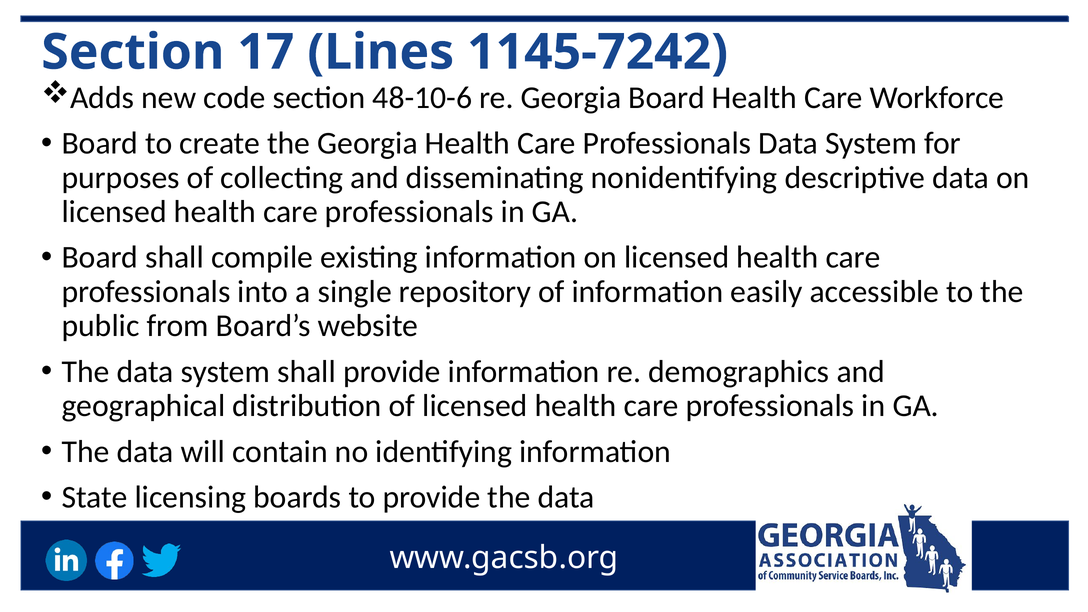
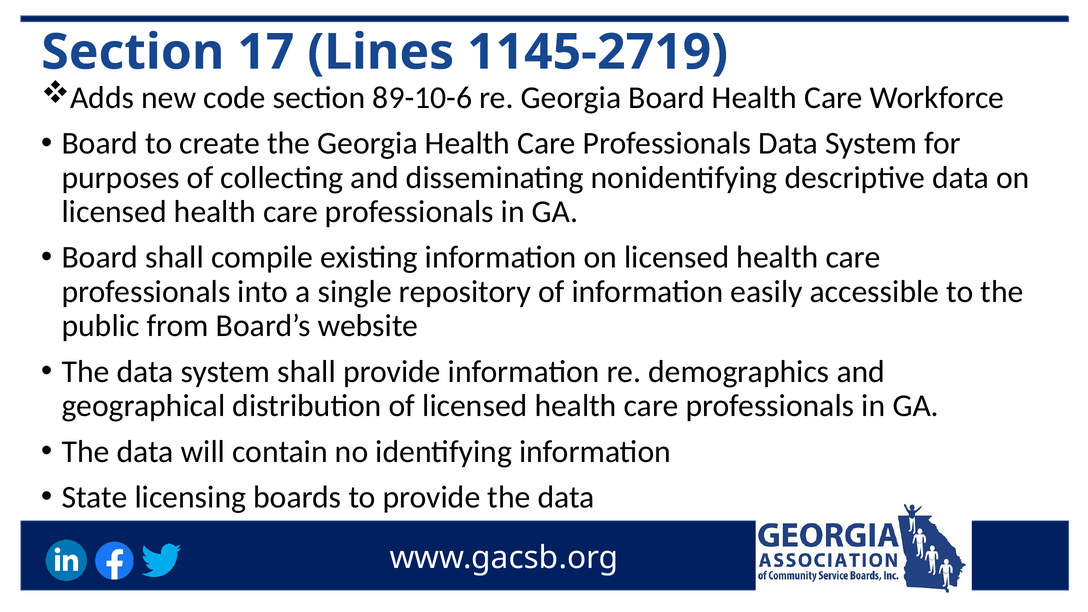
1145-7242: 1145-7242 -> 1145-2719
48-10-6: 48-10-6 -> 89-10-6
